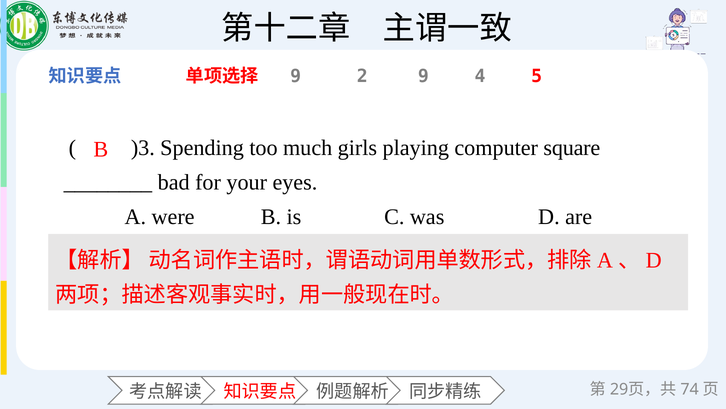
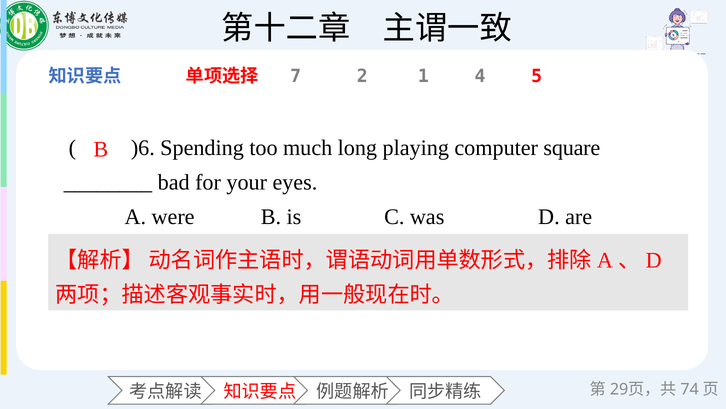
9 at (296, 76): 9 -> 7
2 9: 9 -> 1
)3: )3 -> )6
girls: girls -> long
